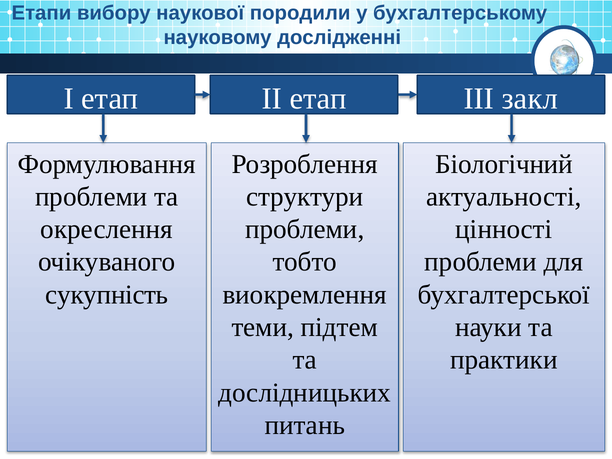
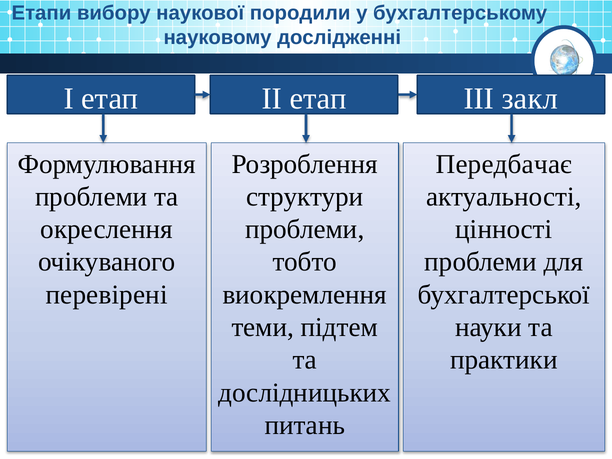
Біологічний: Біологічний -> Передбачає
сукупність: сукупність -> перевірені
